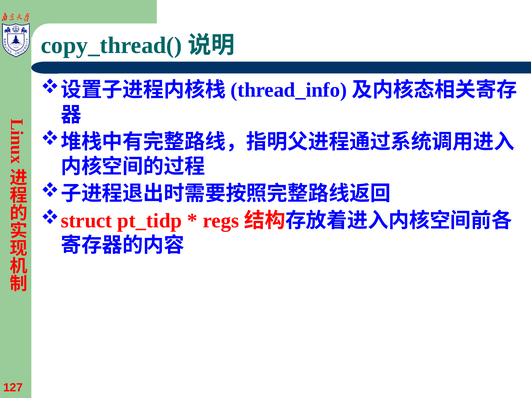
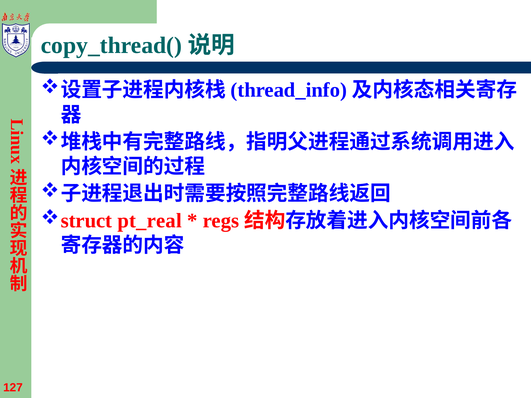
pt_tidp: pt_tidp -> pt_real
